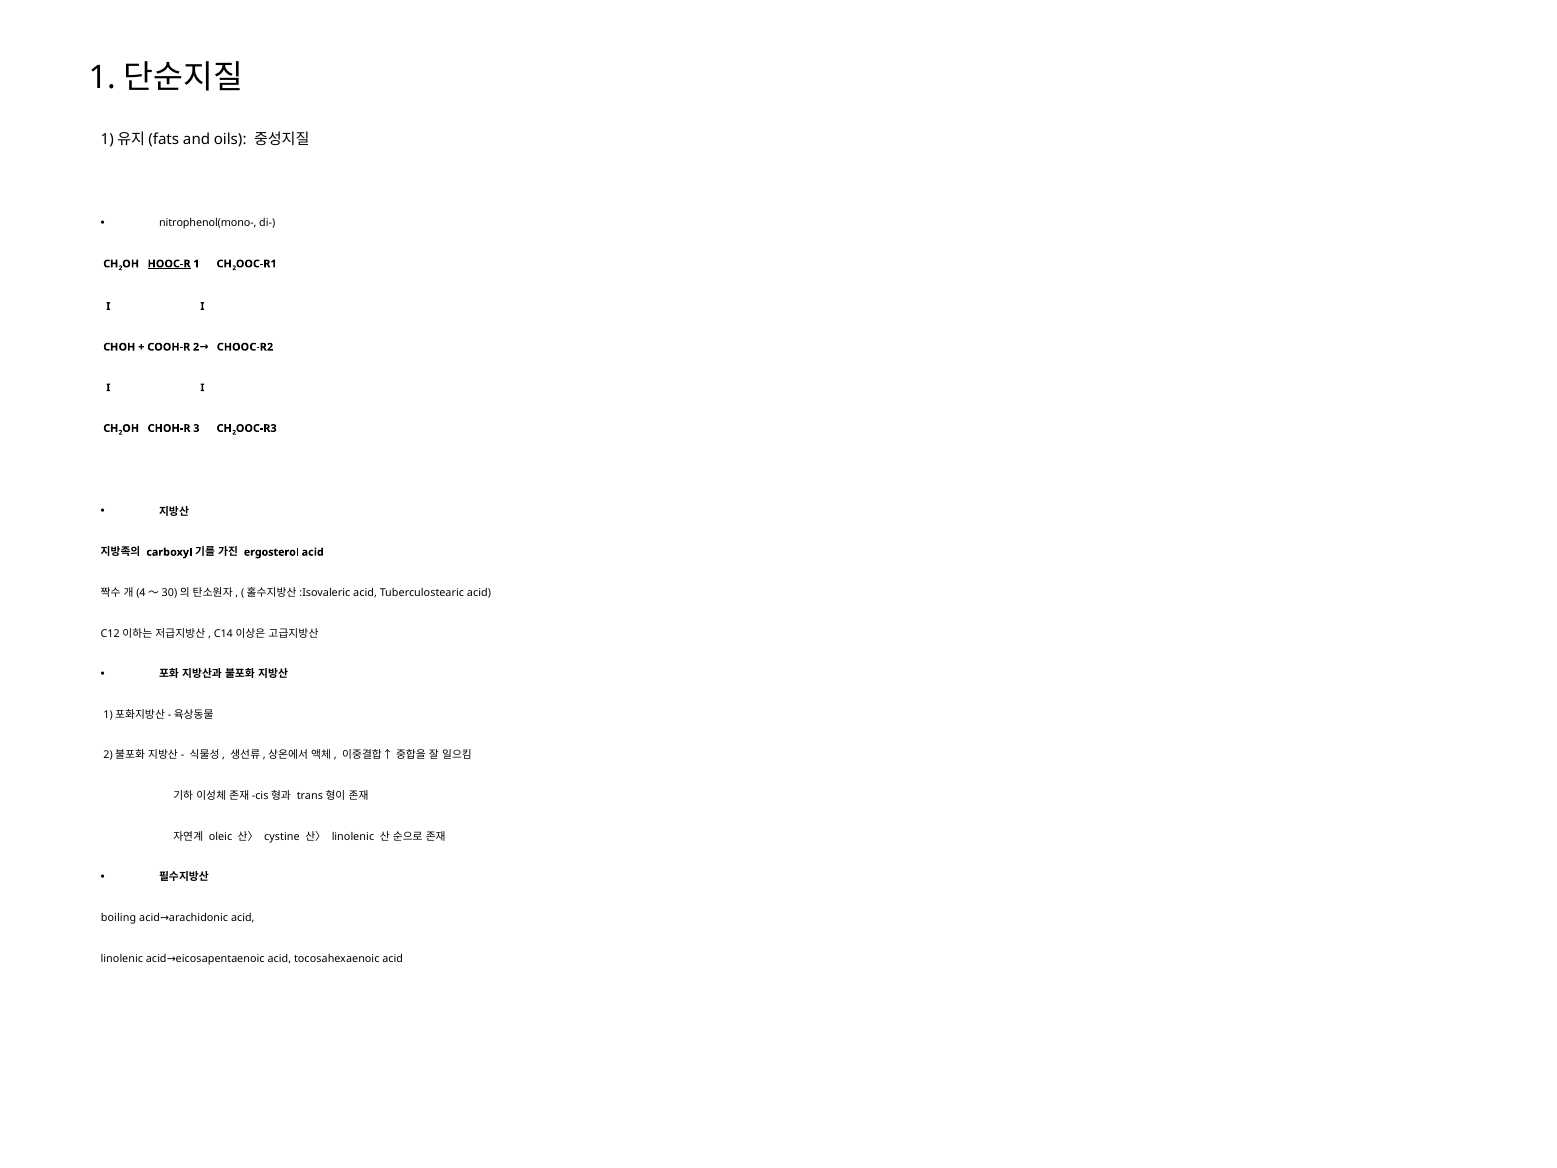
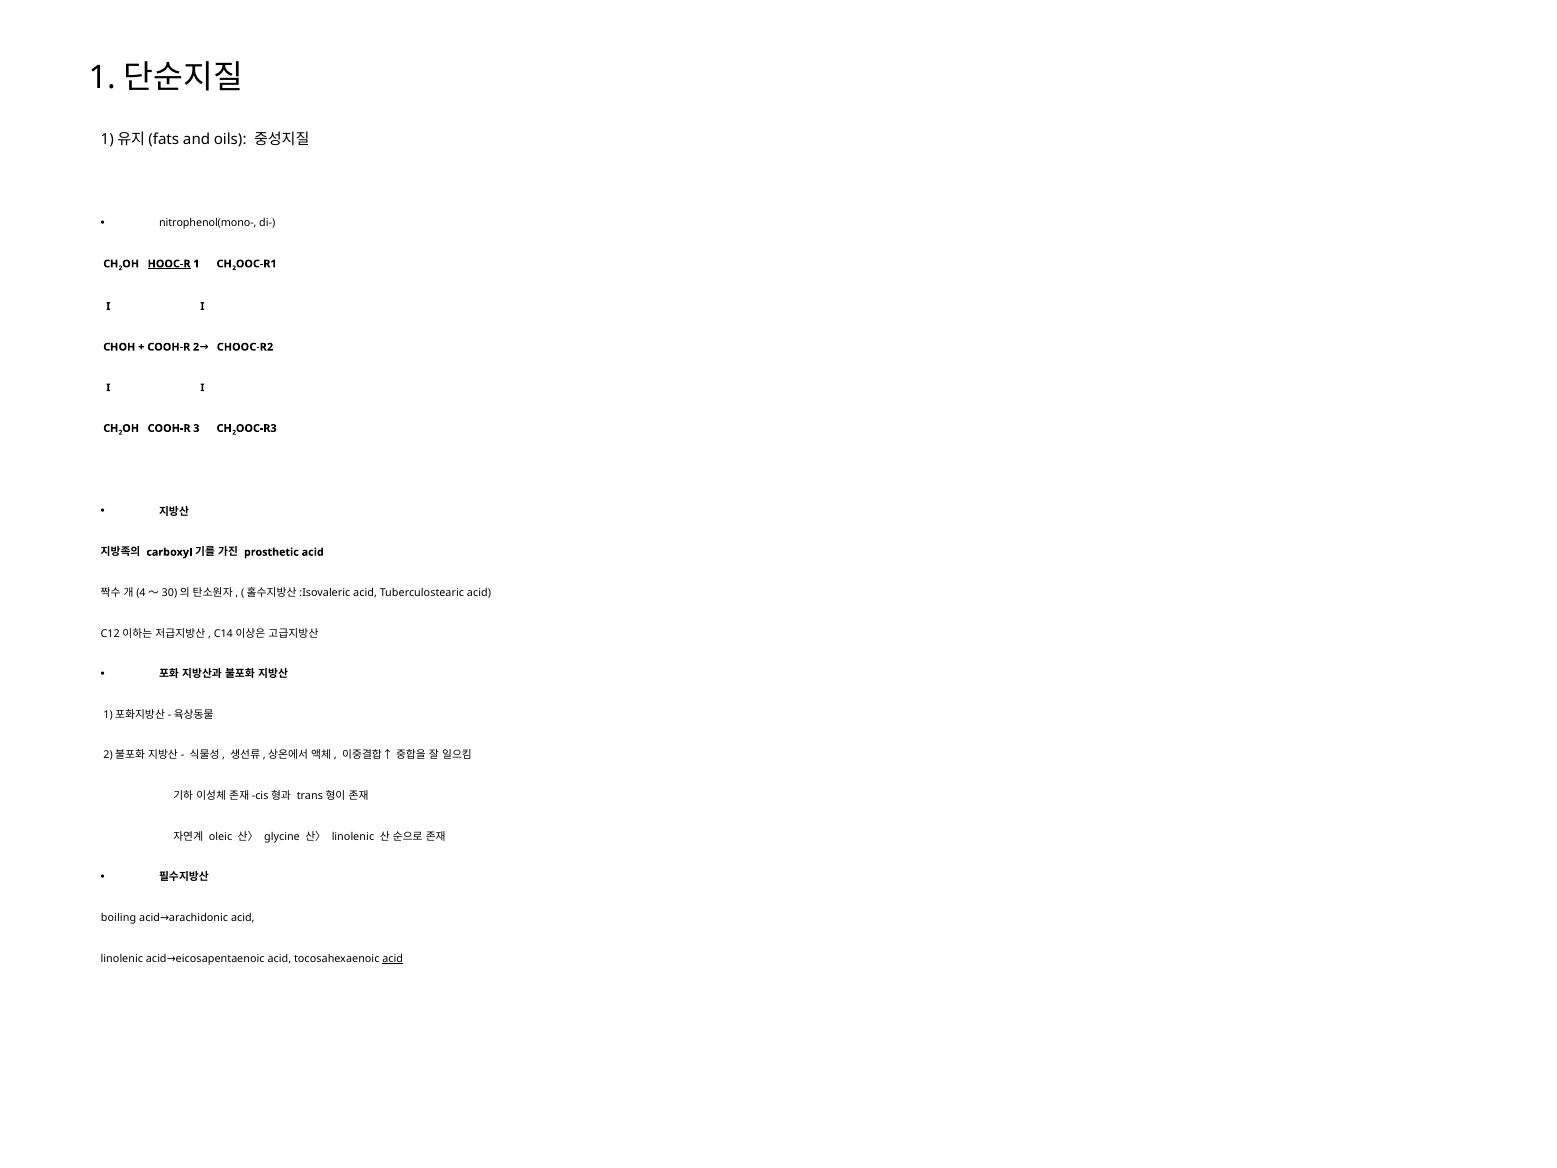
CHOH-R at (169, 428): CHOH-R -> COOH-R
ergosterol: ergosterol -> prosthetic
cystine: cystine -> glycine
acid at (393, 958) underline: none -> present
